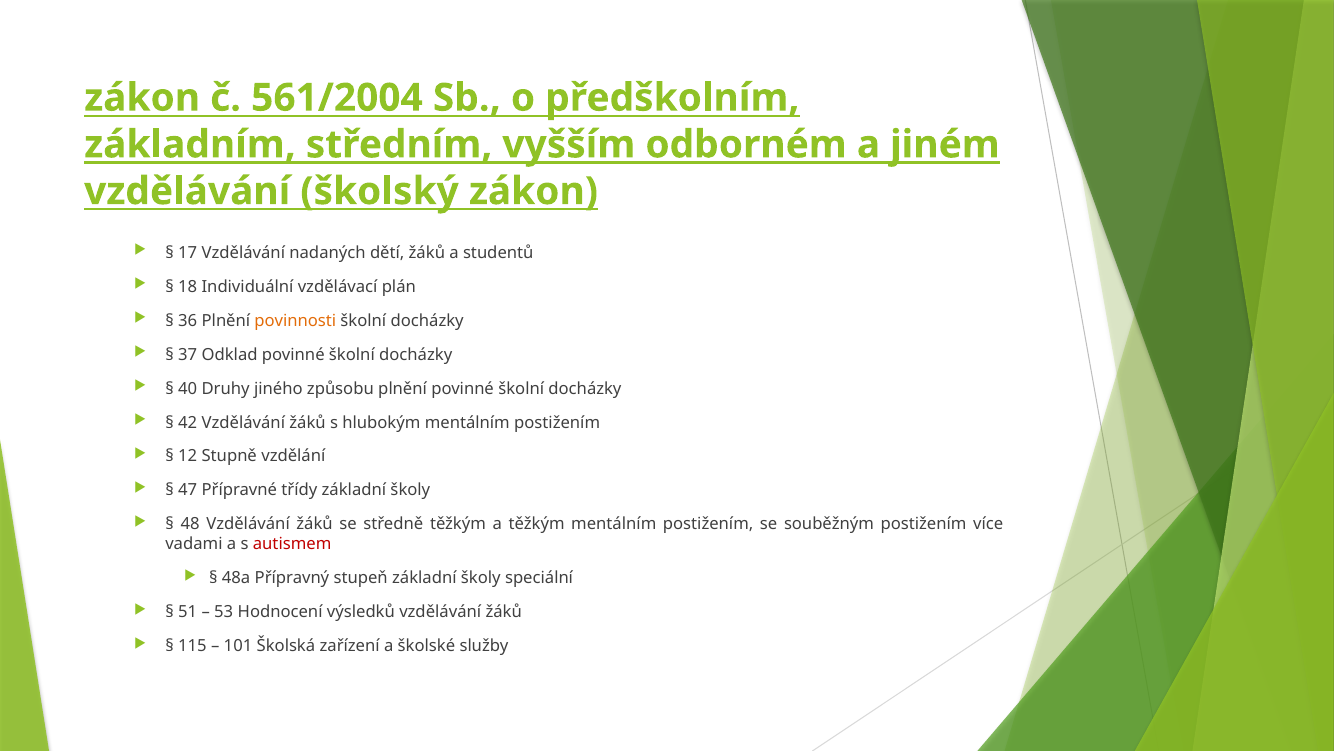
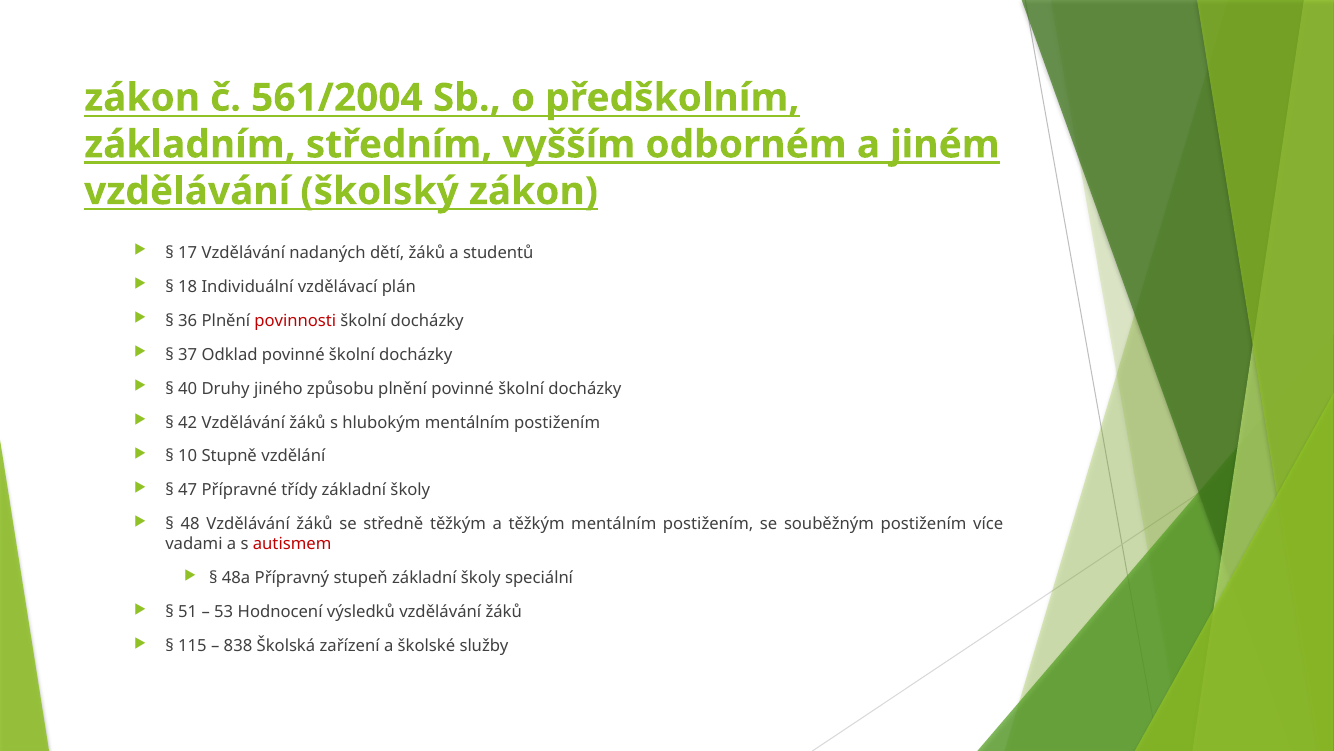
povinnosti colour: orange -> red
12: 12 -> 10
101: 101 -> 838
